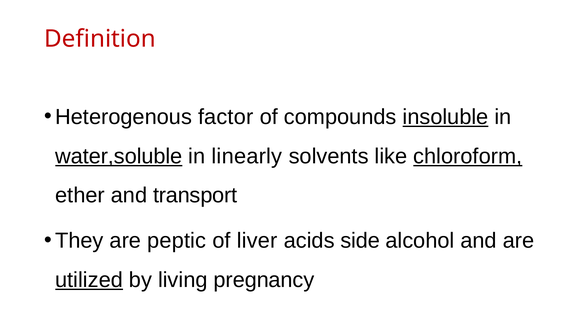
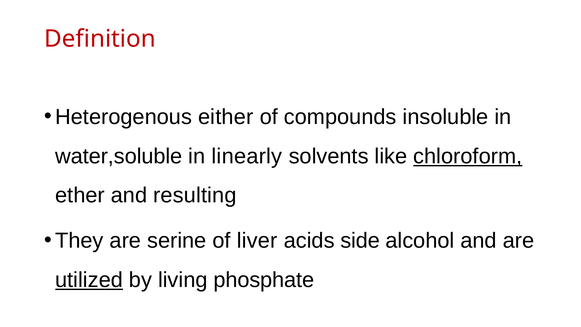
factor: factor -> either
insoluble underline: present -> none
water,soluble underline: present -> none
transport: transport -> resulting
peptic: peptic -> serine
pregnancy: pregnancy -> phosphate
